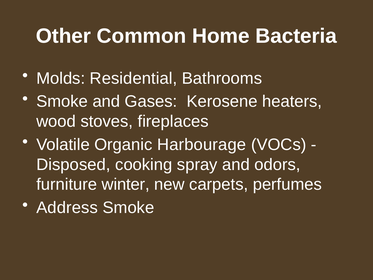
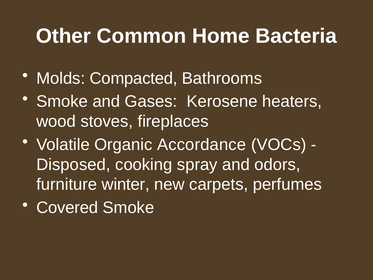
Residential: Residential -> Compacted
Harbourage: Harbourage -> Accordance
Address: Address -> Covered
